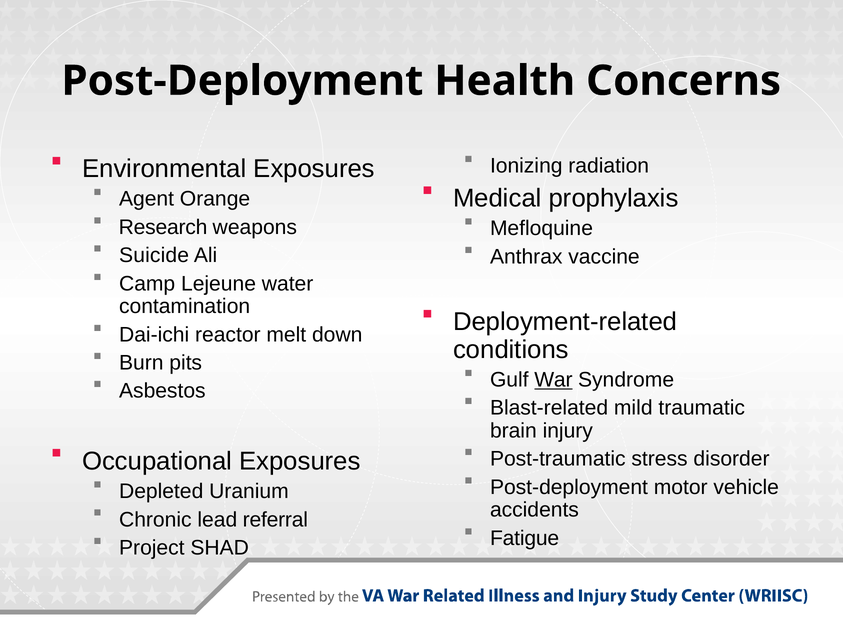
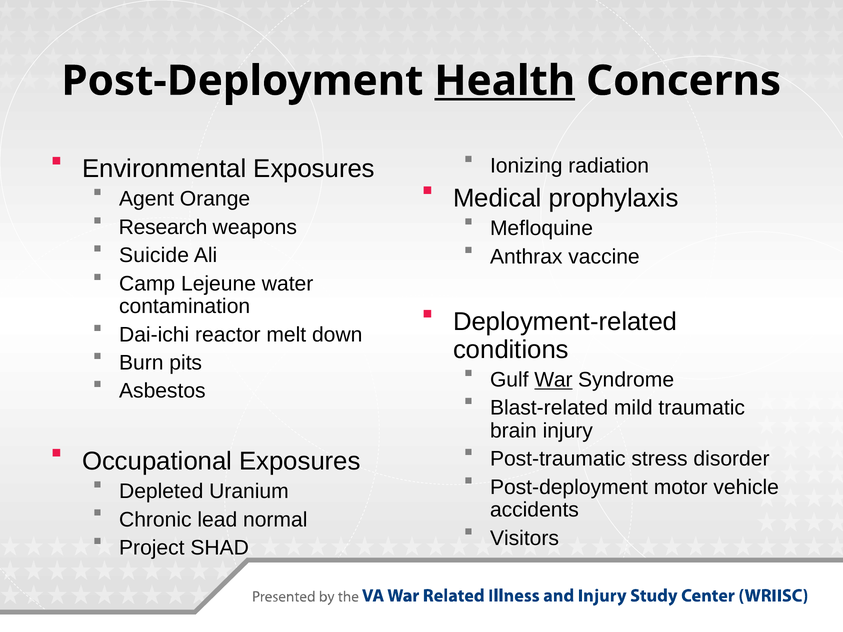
Health underline: none -> present
referral: referral -> normal
Fatigue: Fatigue -> Visitors
